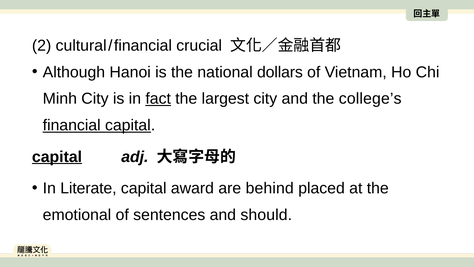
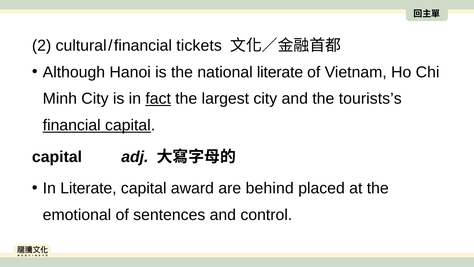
crucial: crucial -> tickets
national dollars: dollars -> literate
college’s: college’s -> tourists’s
capital at (57, 157) underline: present -> none
should: should -> control
